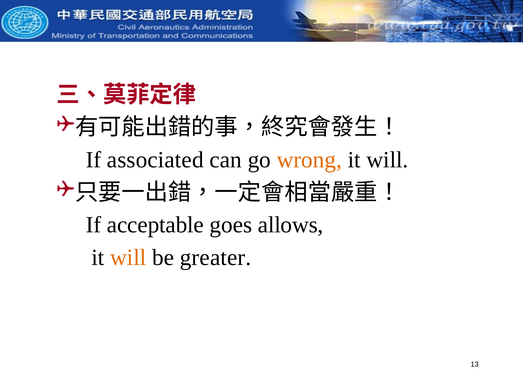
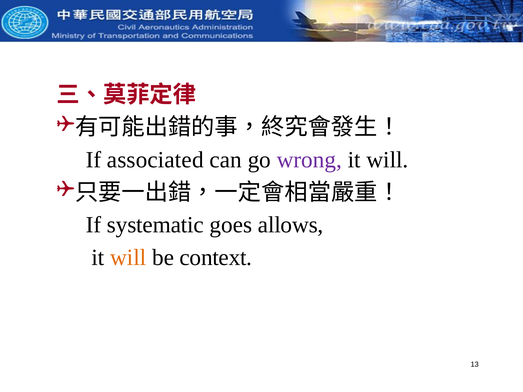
wrong colour: orange -> purple
acceptable: acceptable -> systematic
greater: greater -> context
